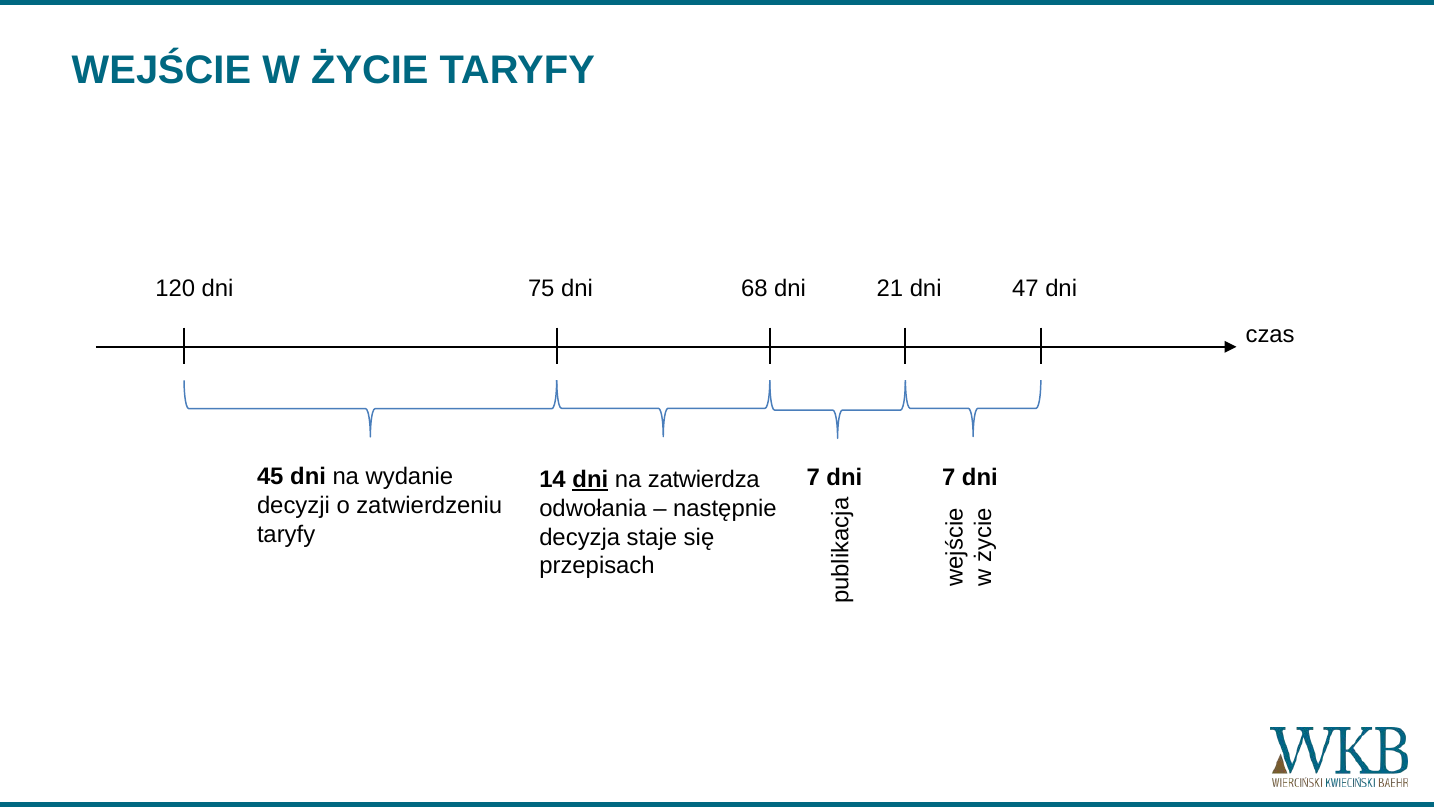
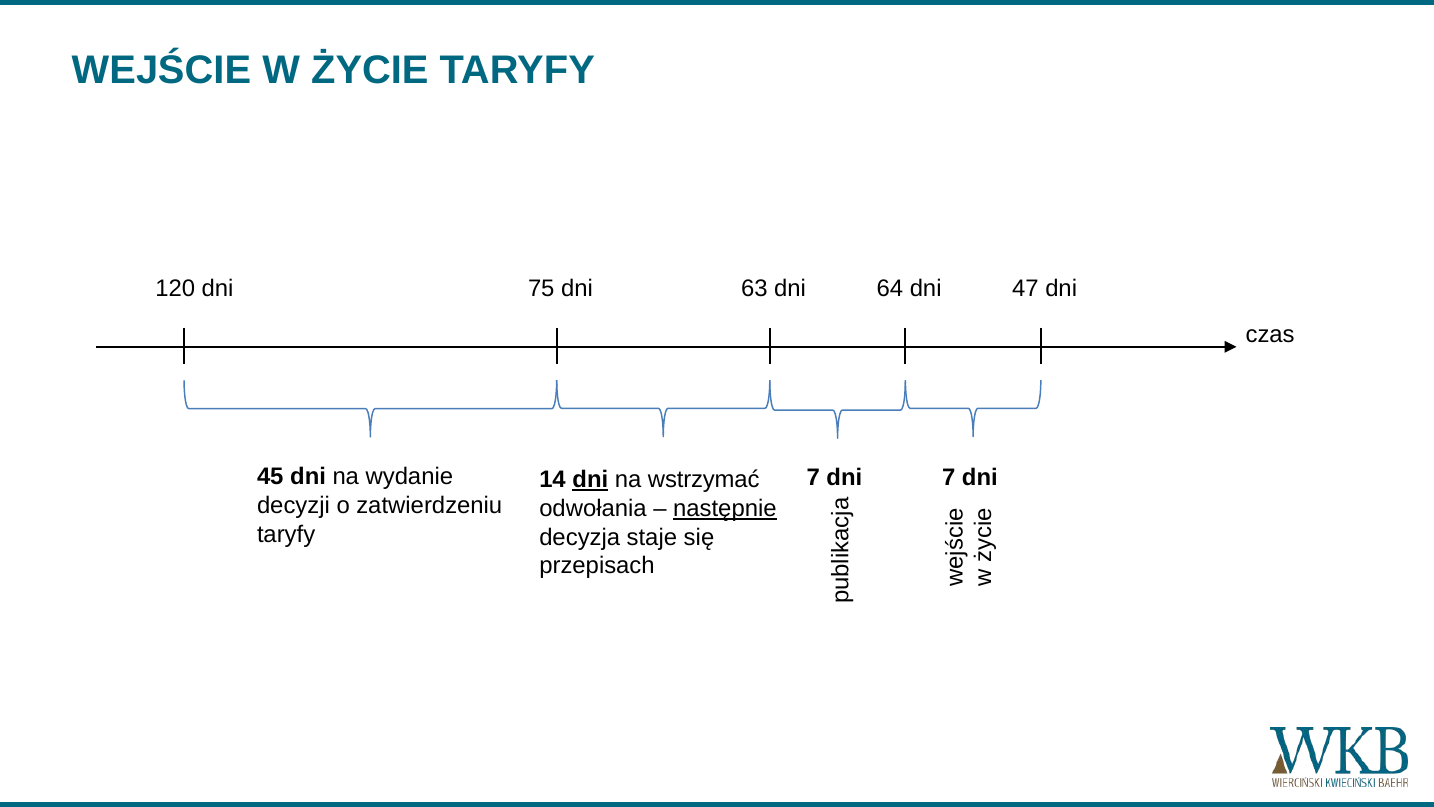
68: 68 -> 63
21: 21 -> 64
zatwierdza: zatwierdza -> wstrzymać
następnie underline: none -> present
